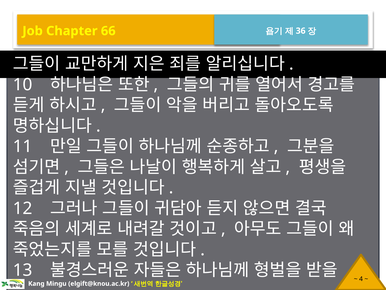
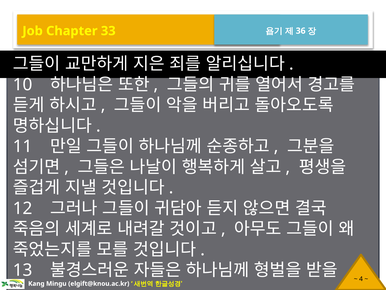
66: 66 -> 33
